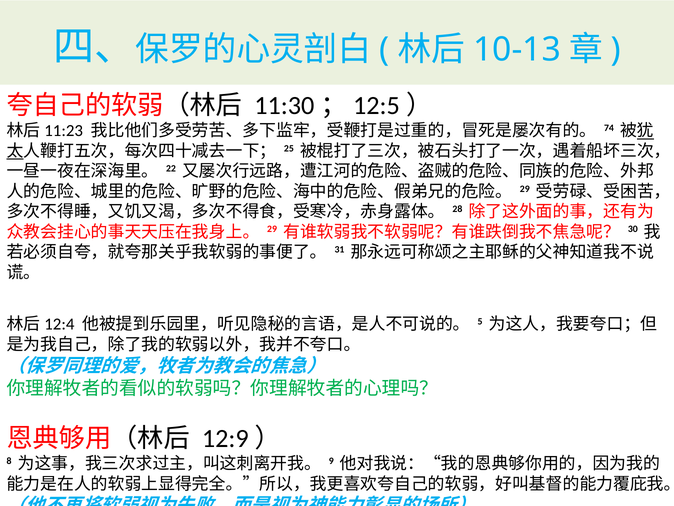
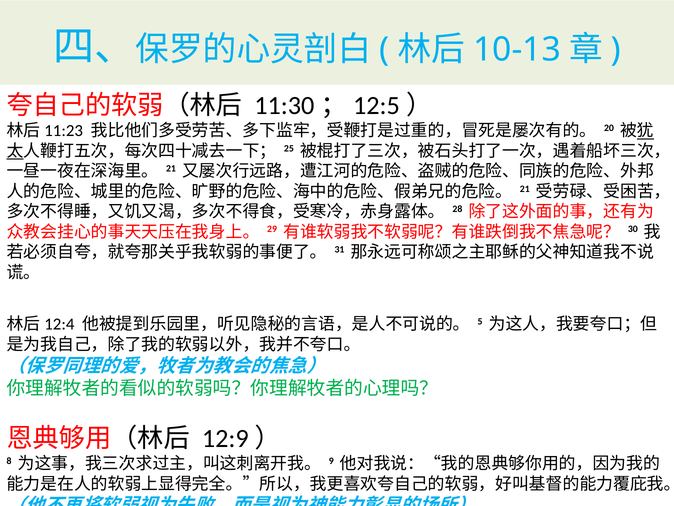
74: 74 -> 20
22 at (171, 168): 22 -> 21
29 at (525, 189): 29 -> 21
